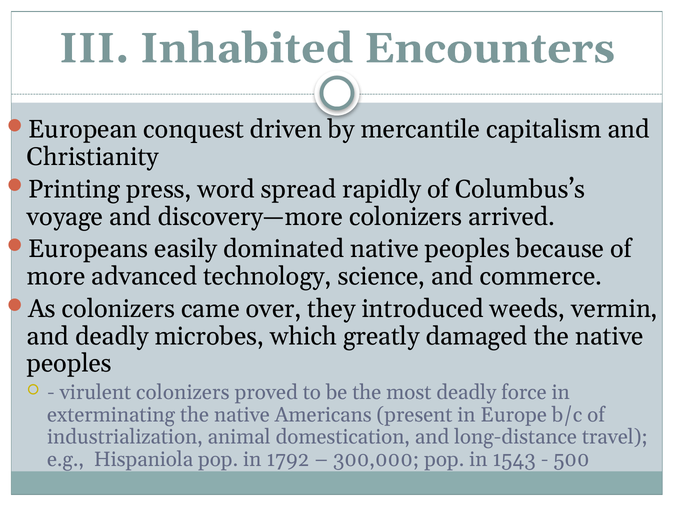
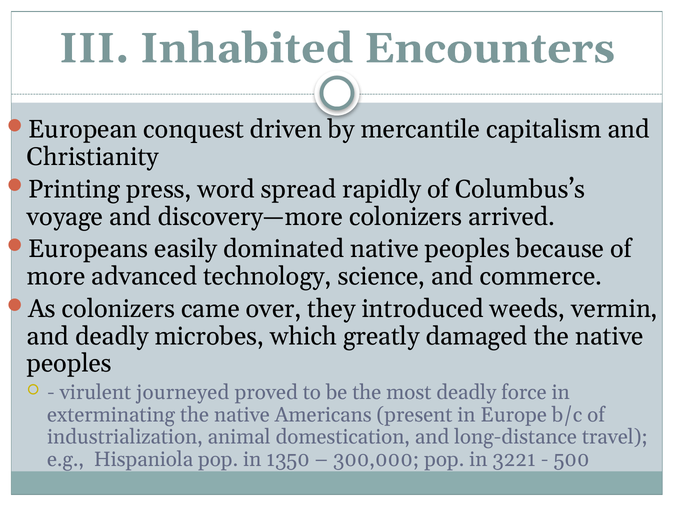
virulent colonizers: colonizers -> journeyed
1792: 1792 -> 1350
1543: 1543 -> 3221
